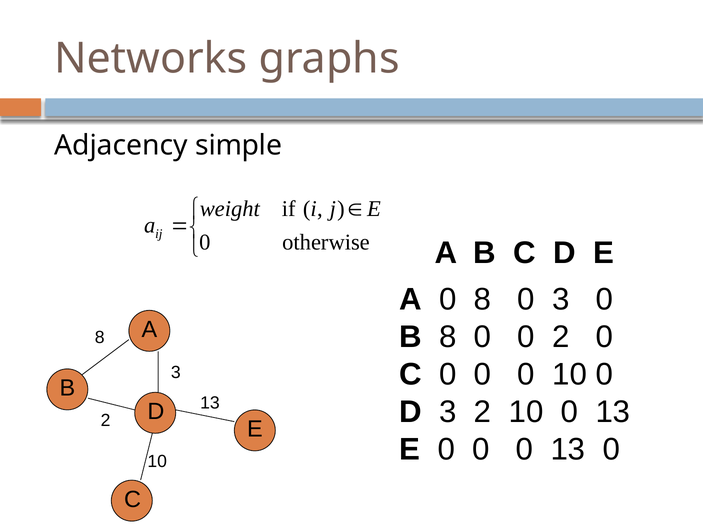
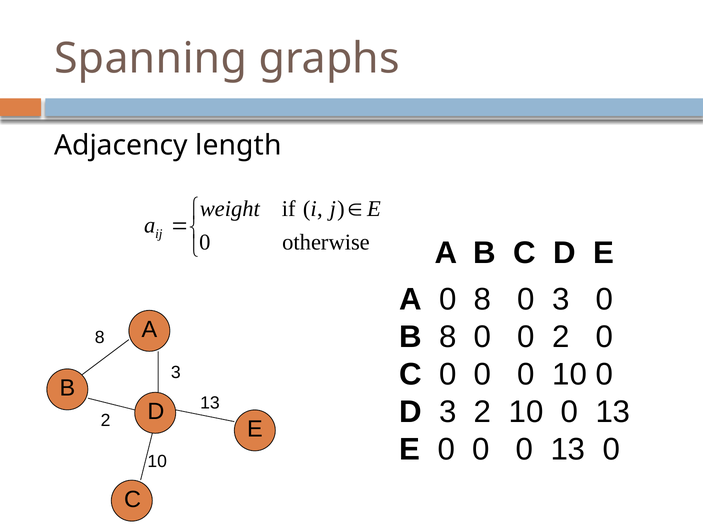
Networks: Networks -> Spanning
simple: simple -> length
